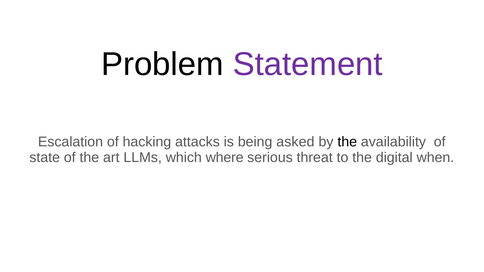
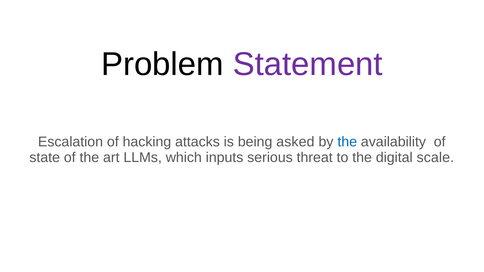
the at (347, 142) colour: black -> blue
where: where -> inputs
when: when -> scale
